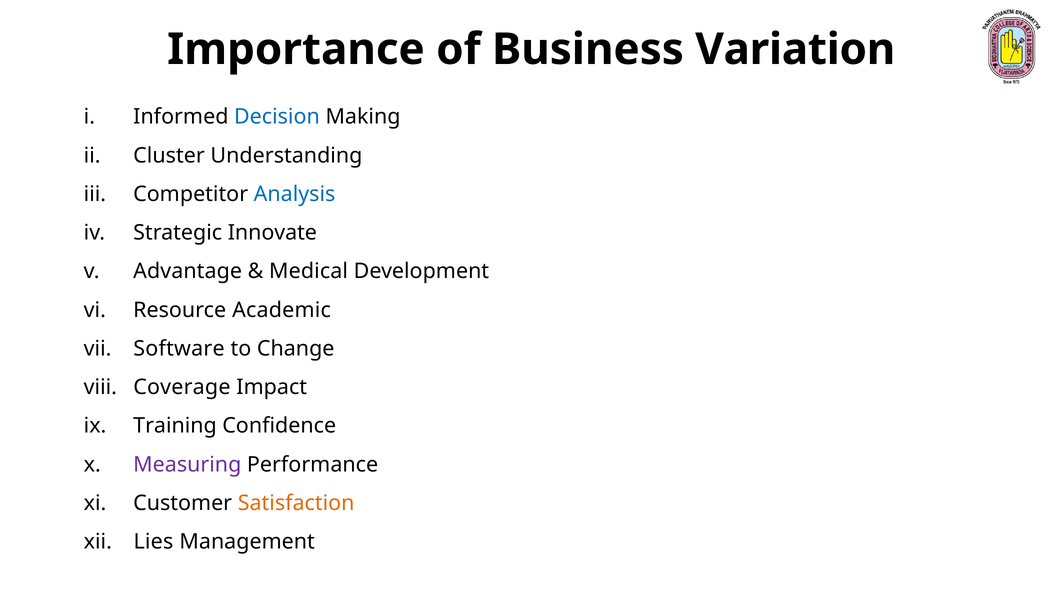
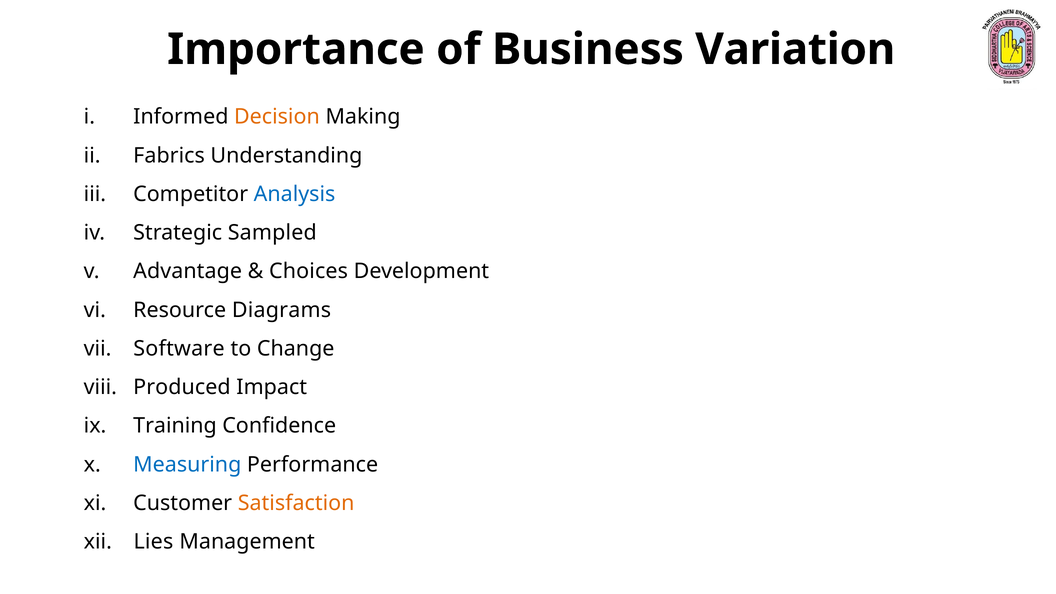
Decision colour: blue -> orange
Cluster: Cluster -> Fabrics
Innovate: Innovate -> Sampled
Medical: Medical -> Choices
Academic: Academic -> Diagrams
Coverage: Coverage -> Produced
Measuring colour: purple -> blue
